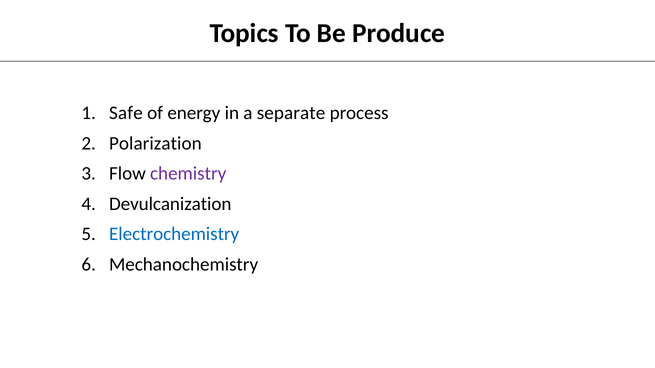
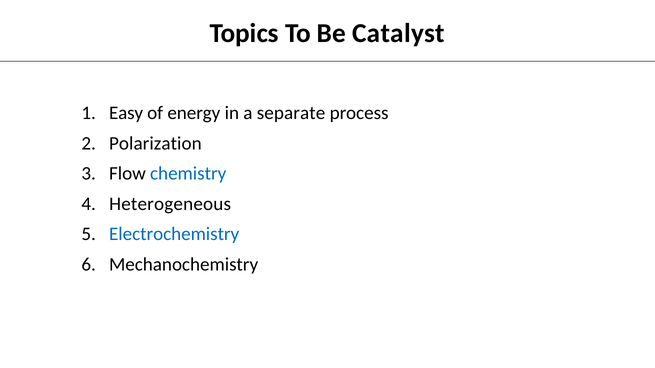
Produce: Produce -> Catalyst
Safe: Safe -> Easy
chemistry colour: purple -> blue
Devulcanization: Devulcanization -> Heterogeneous
